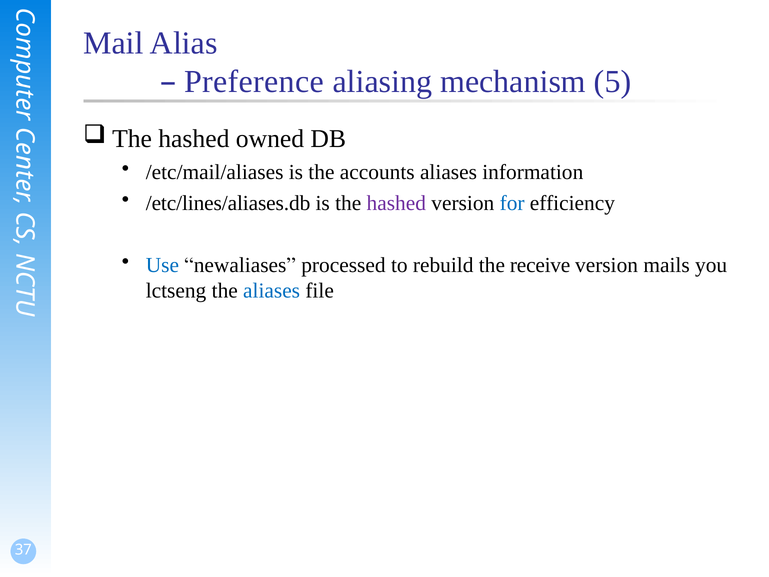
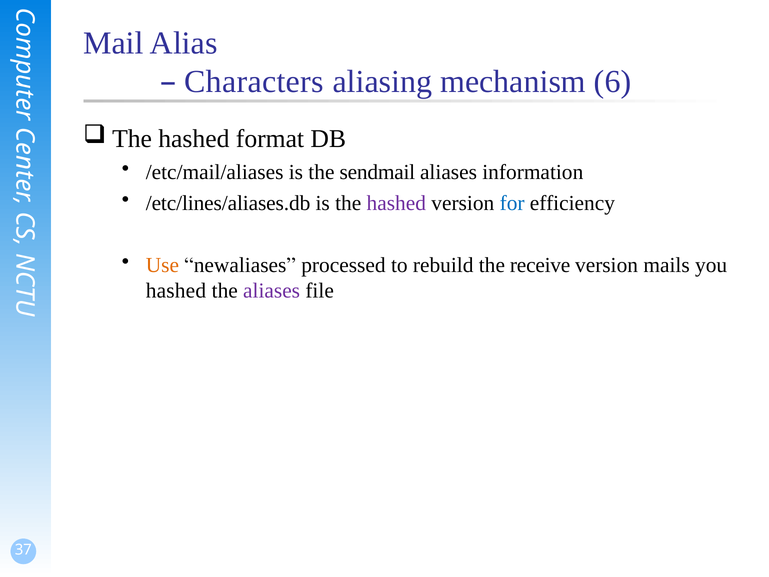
Preference: Preference -> Characters
5: 5 -> 6
owned: owned -> format
accounts: accounts -> sendmail
Use colour: blue -> orange
lctseng at (176, 291): lctseng -> hashed
aliases at (272, 291) colour: blue -> purple
